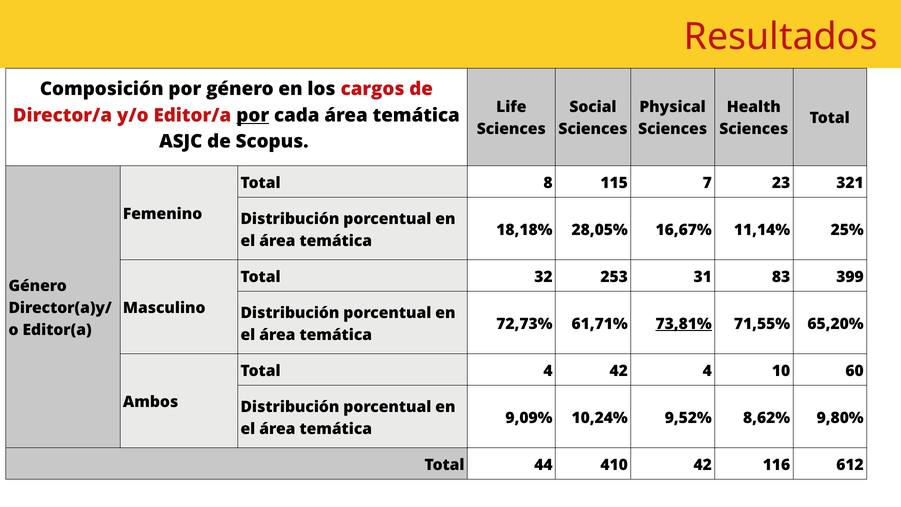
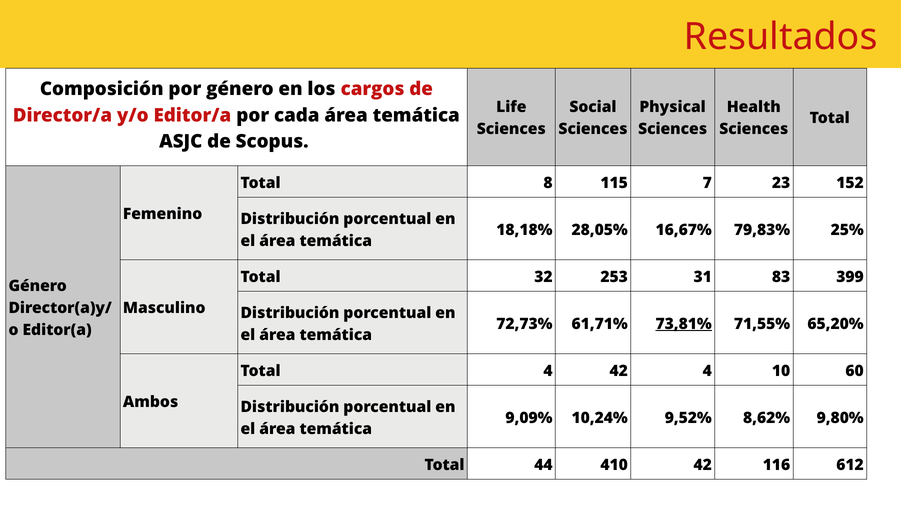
por at (253, 115) underline: present -> none
321: 321 -> 152
11,14%: 11,14% -> 79,83%
